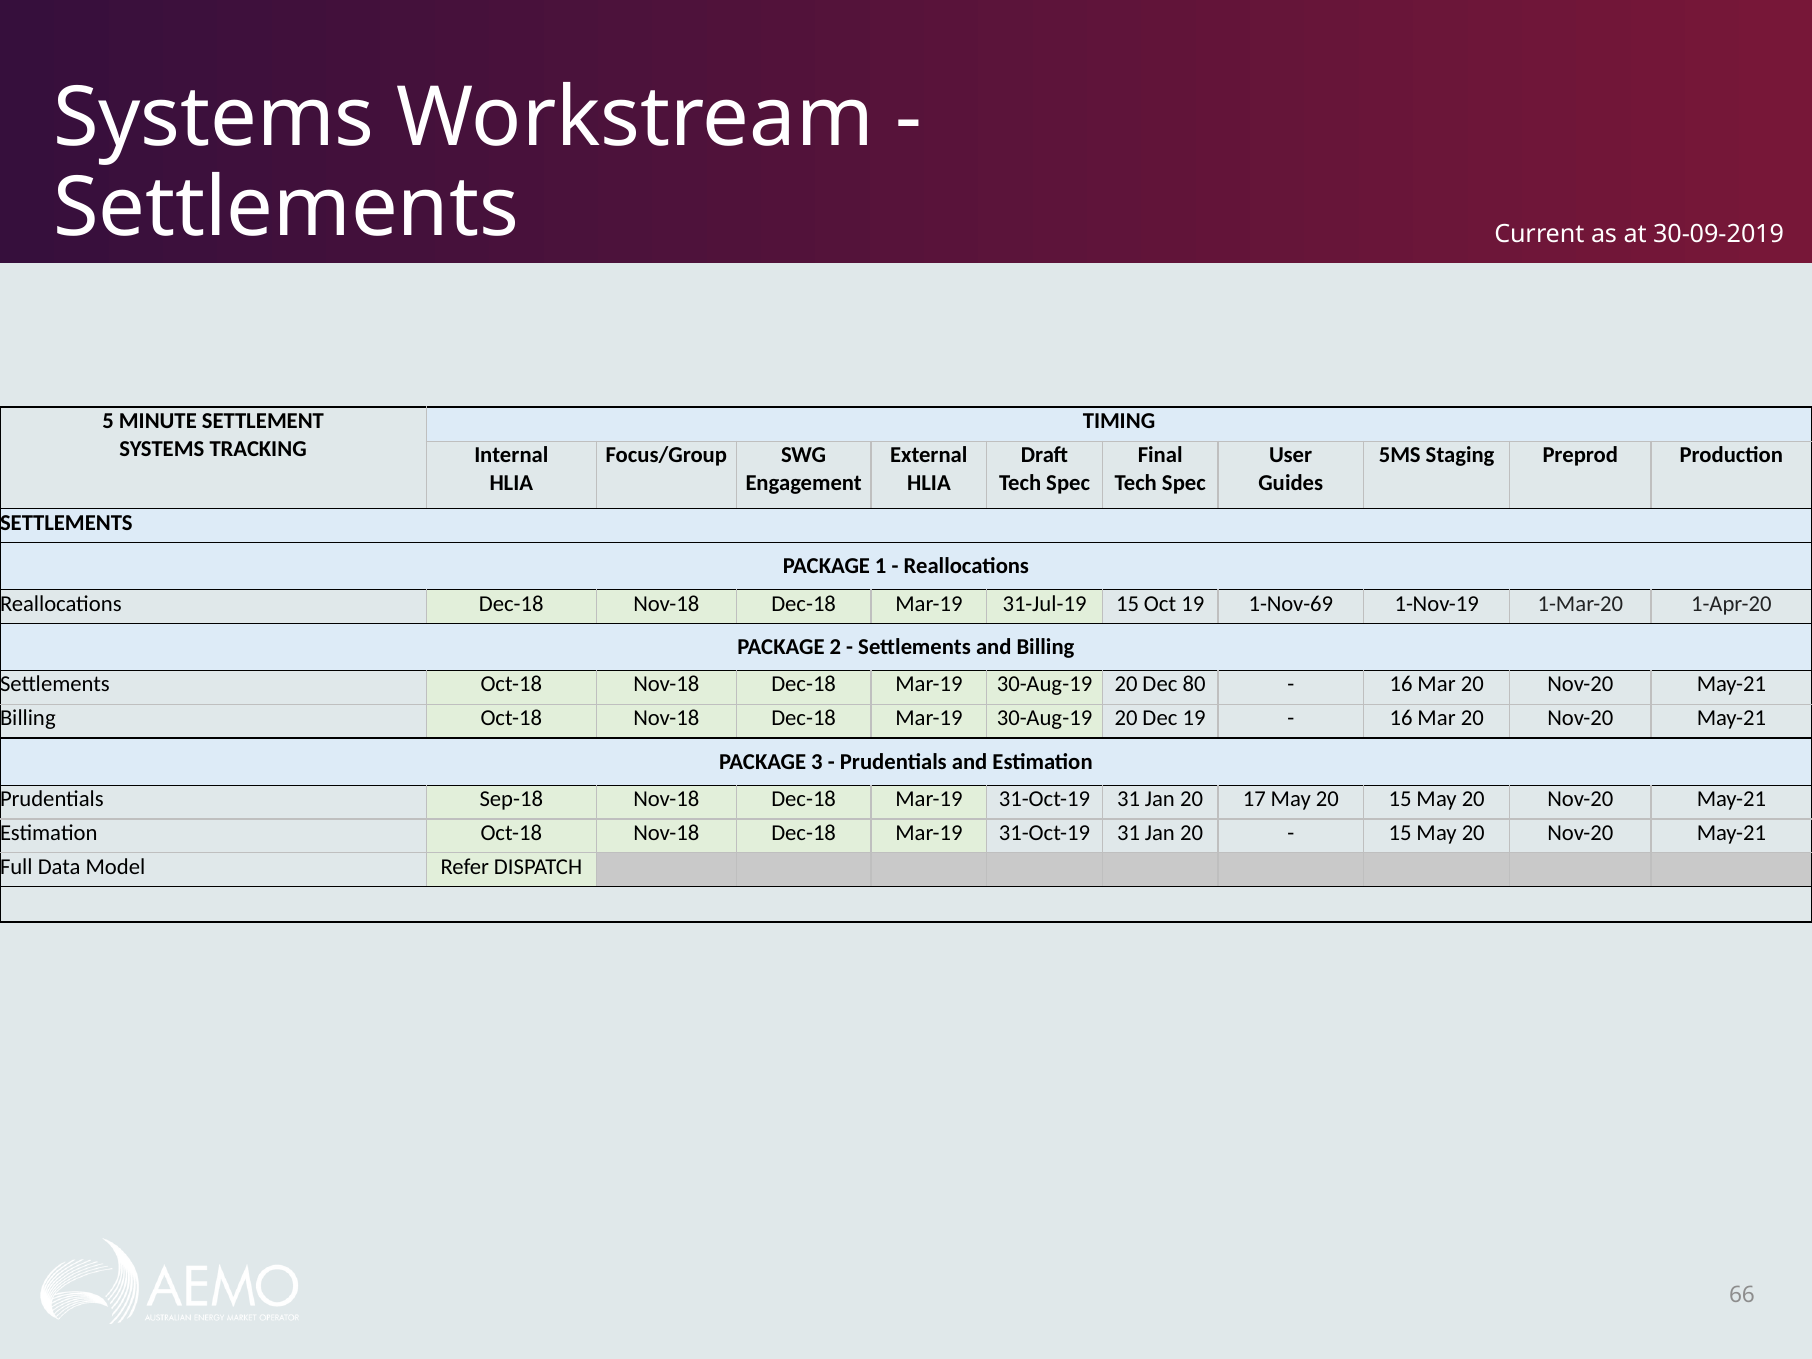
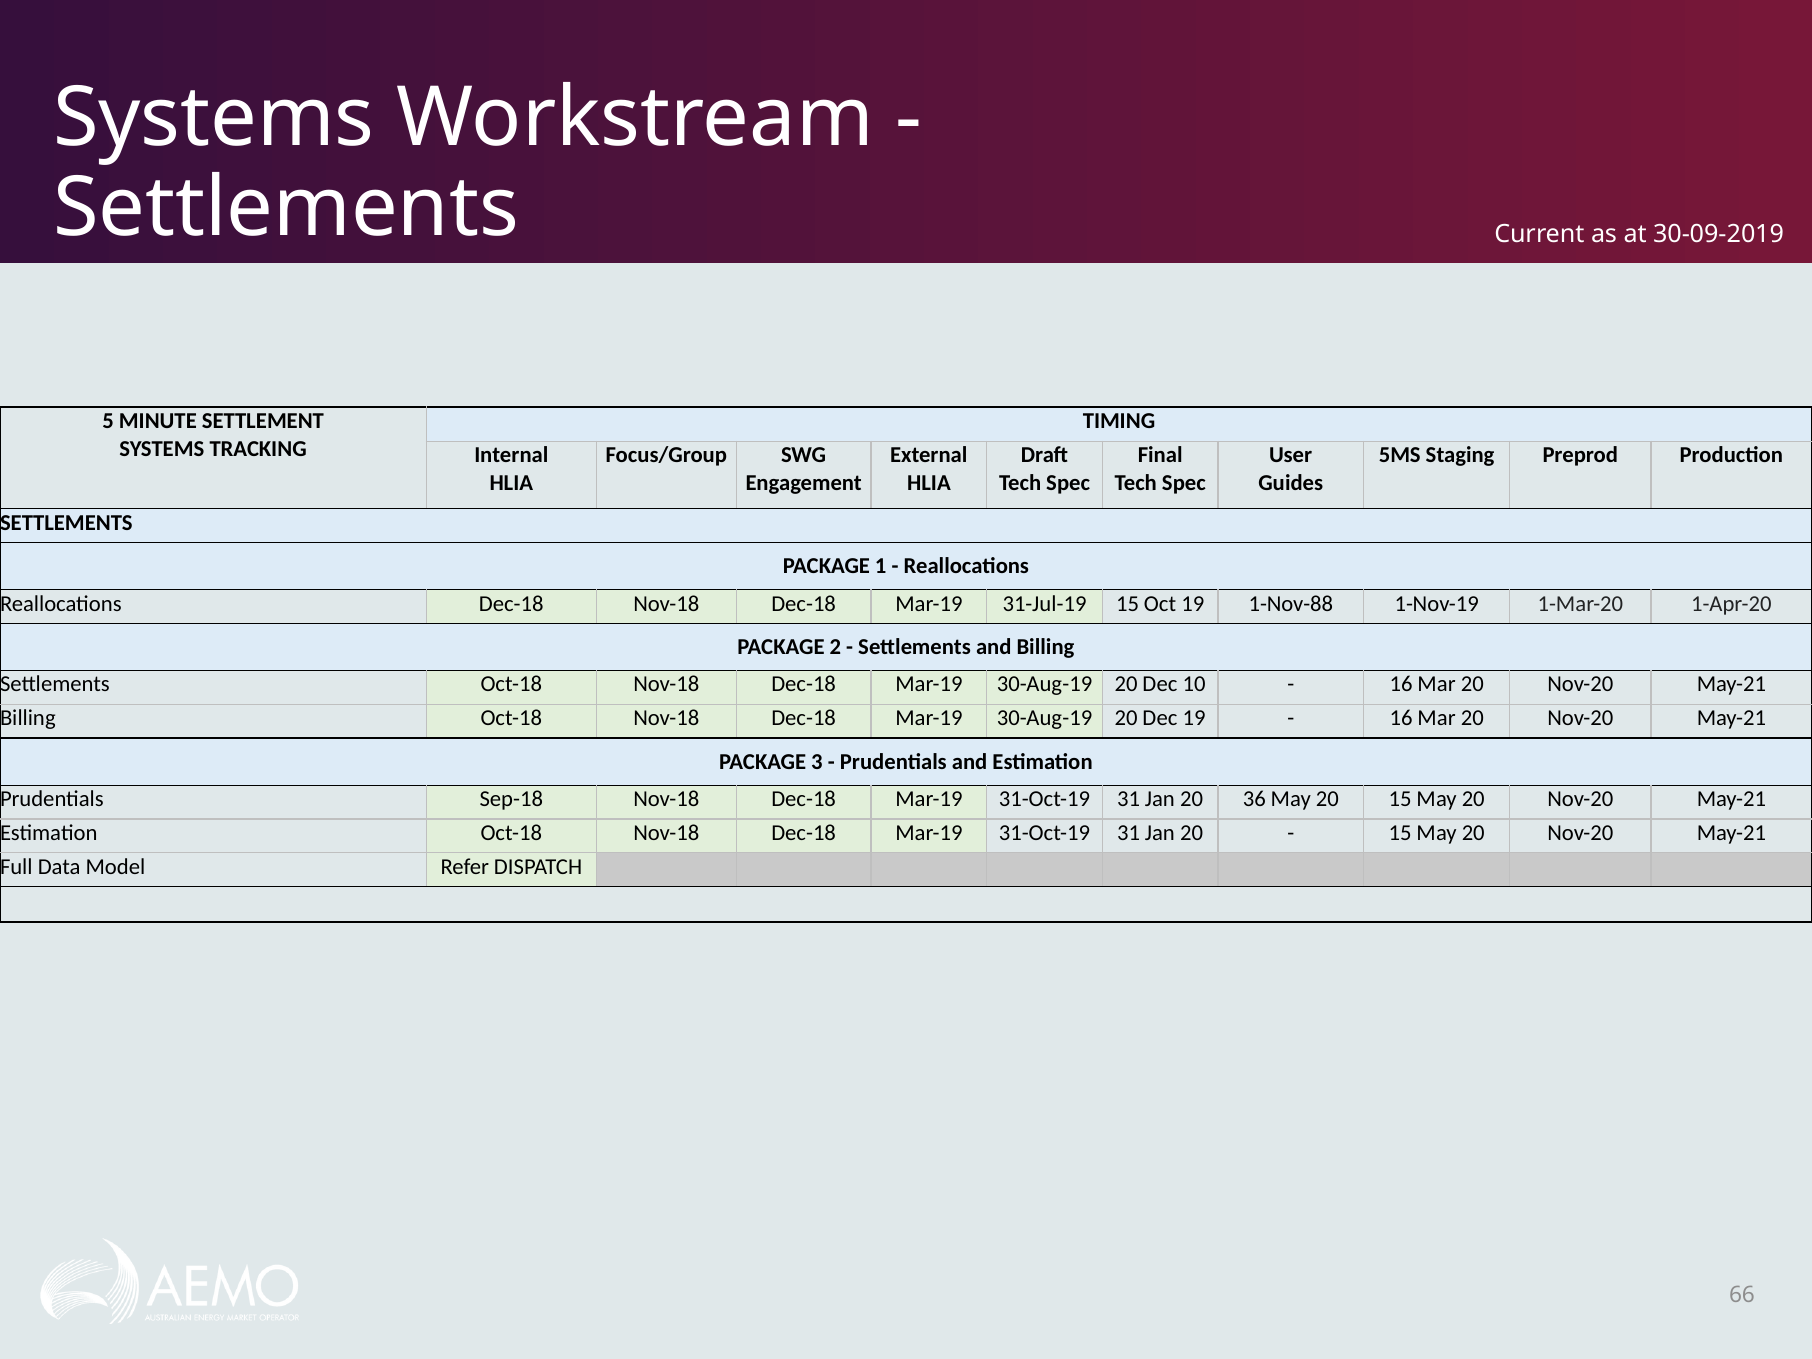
1-Nov-69: 1-Nov-69 -> 1-Nov-88
80: 80 -> 10
17: 17 -> 36
